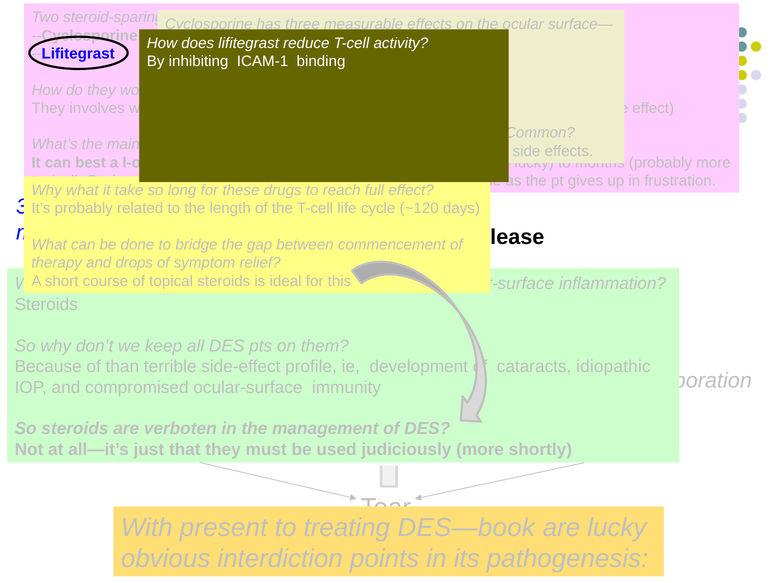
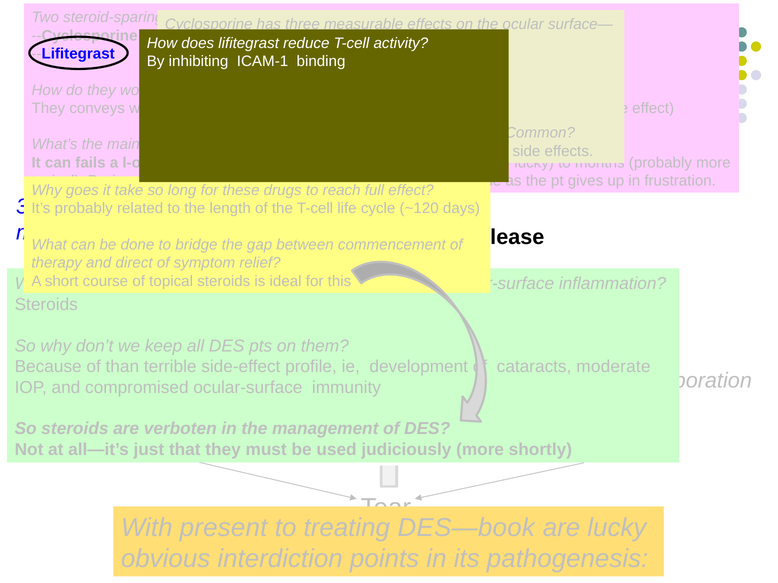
involves: involves -> conveys
best: best -> fails
what at (82, 191): what -> goes
drops: drops -> direct
idiopathic: idiopathic -> moderate
